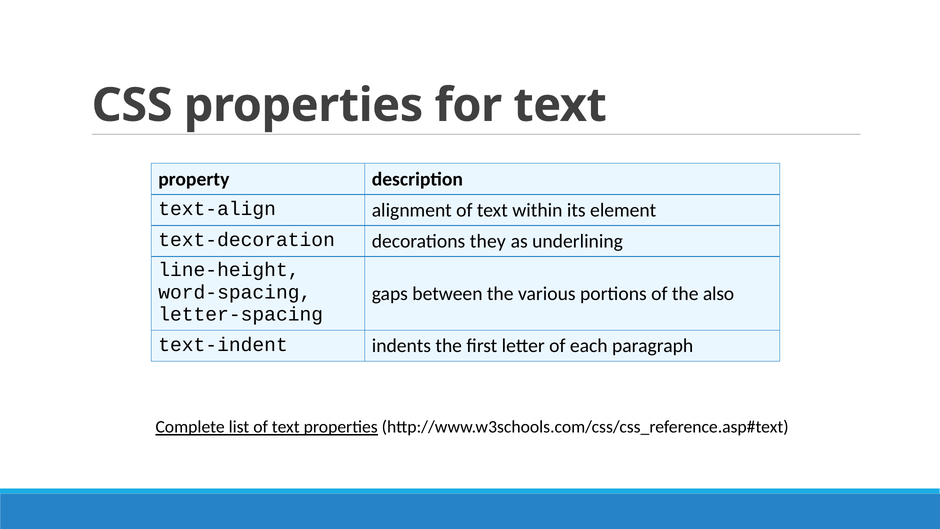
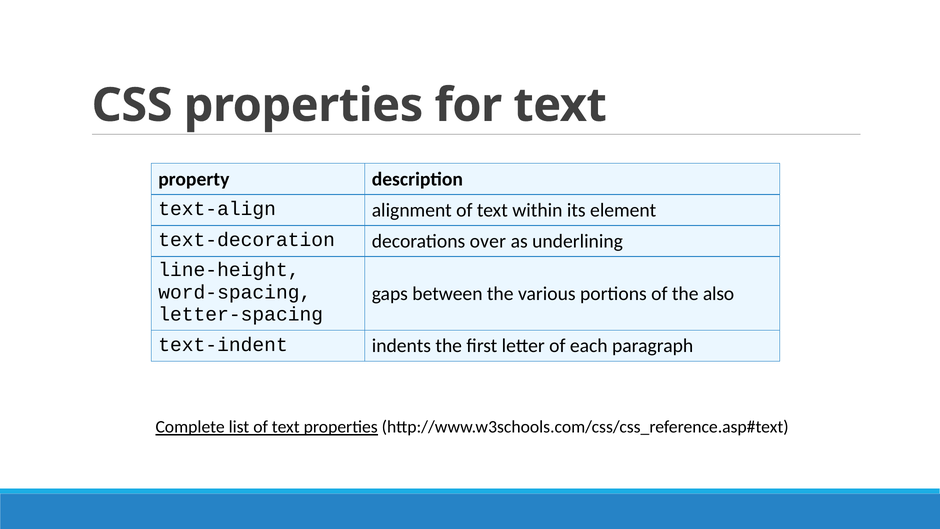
they: they -> over
